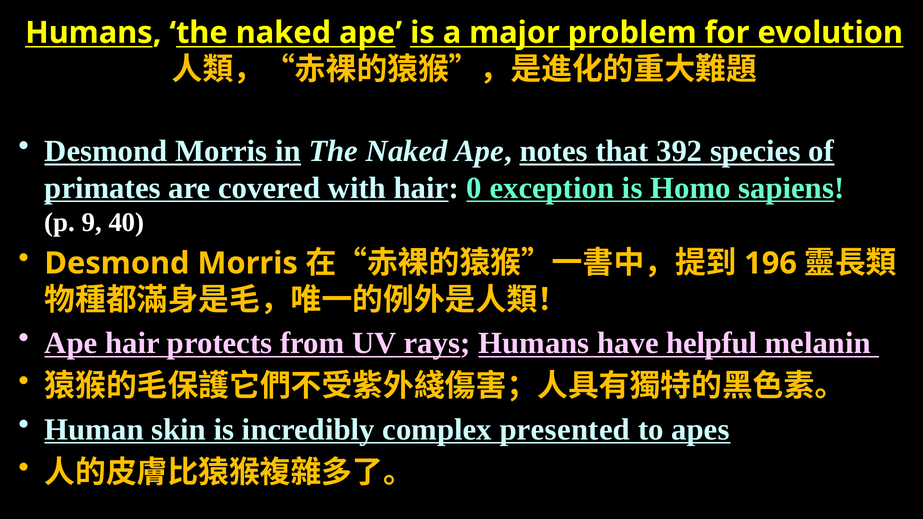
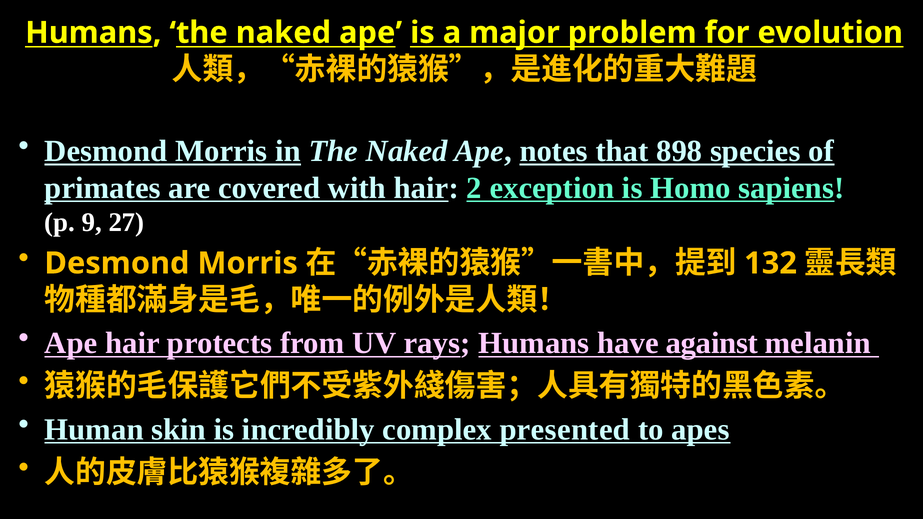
392: 392 -> 898
0: 0 -> 2
40: 40 -> 27
196: 196 -> 132
helpful: helpful -> against
